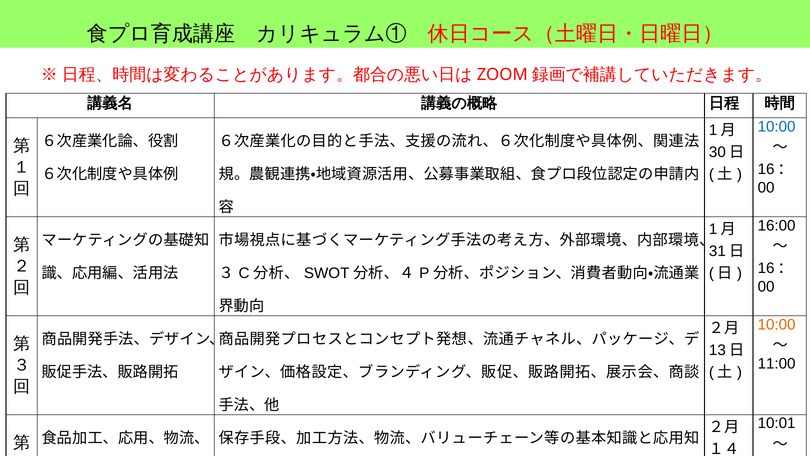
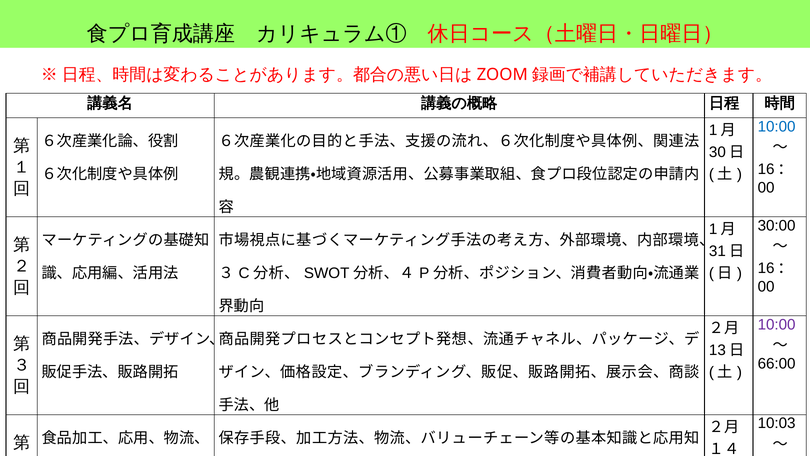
16:00: 16:00 -> 30:00
10:00 at (777, 324) colour: orange -> purple
11:00: 11:00 -> 66:00
10:01: 10:01 -> 10:03
